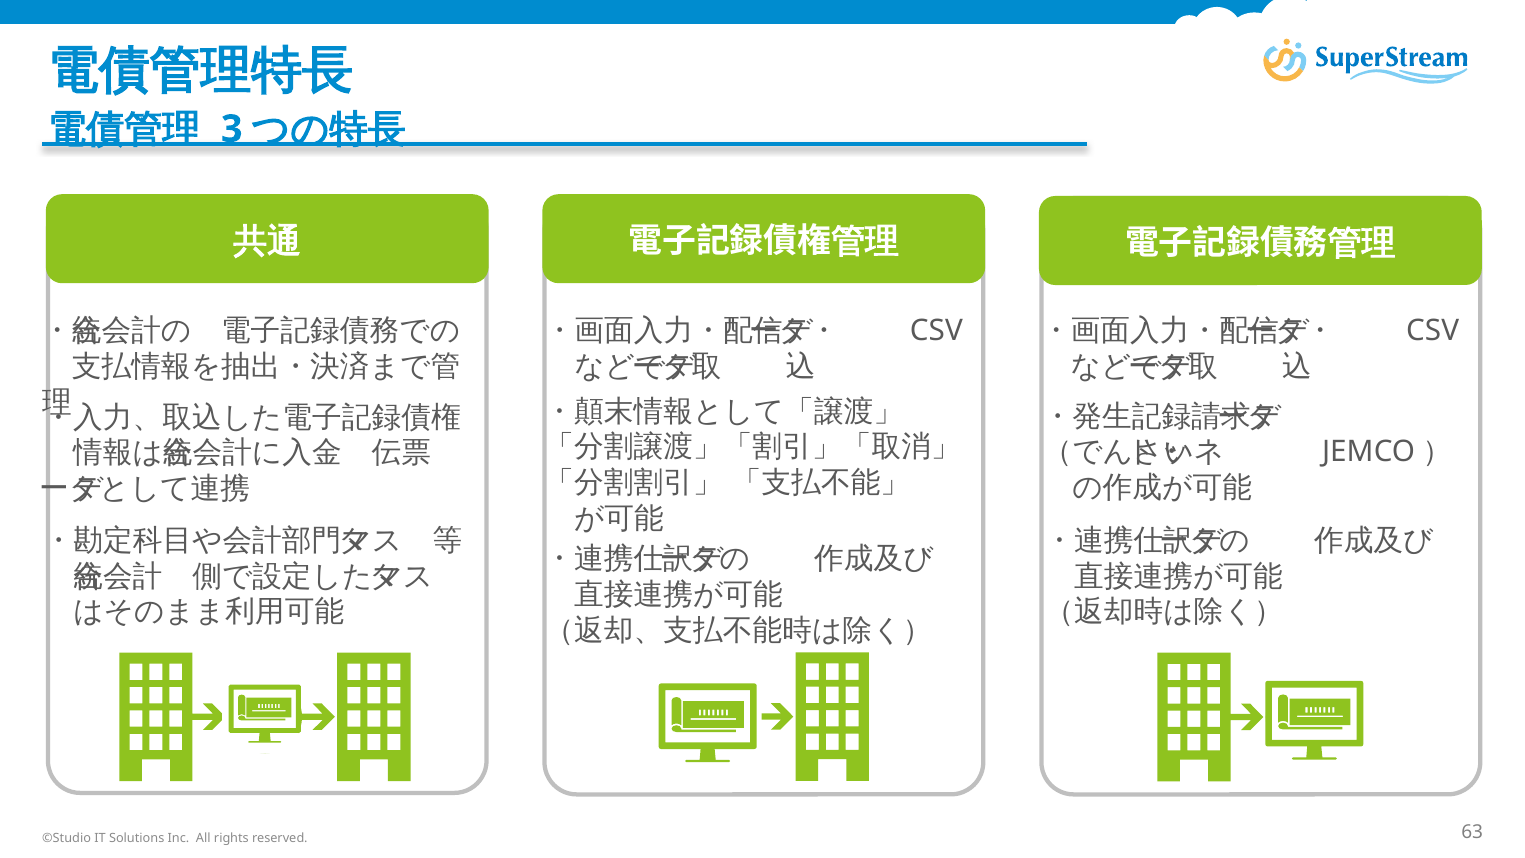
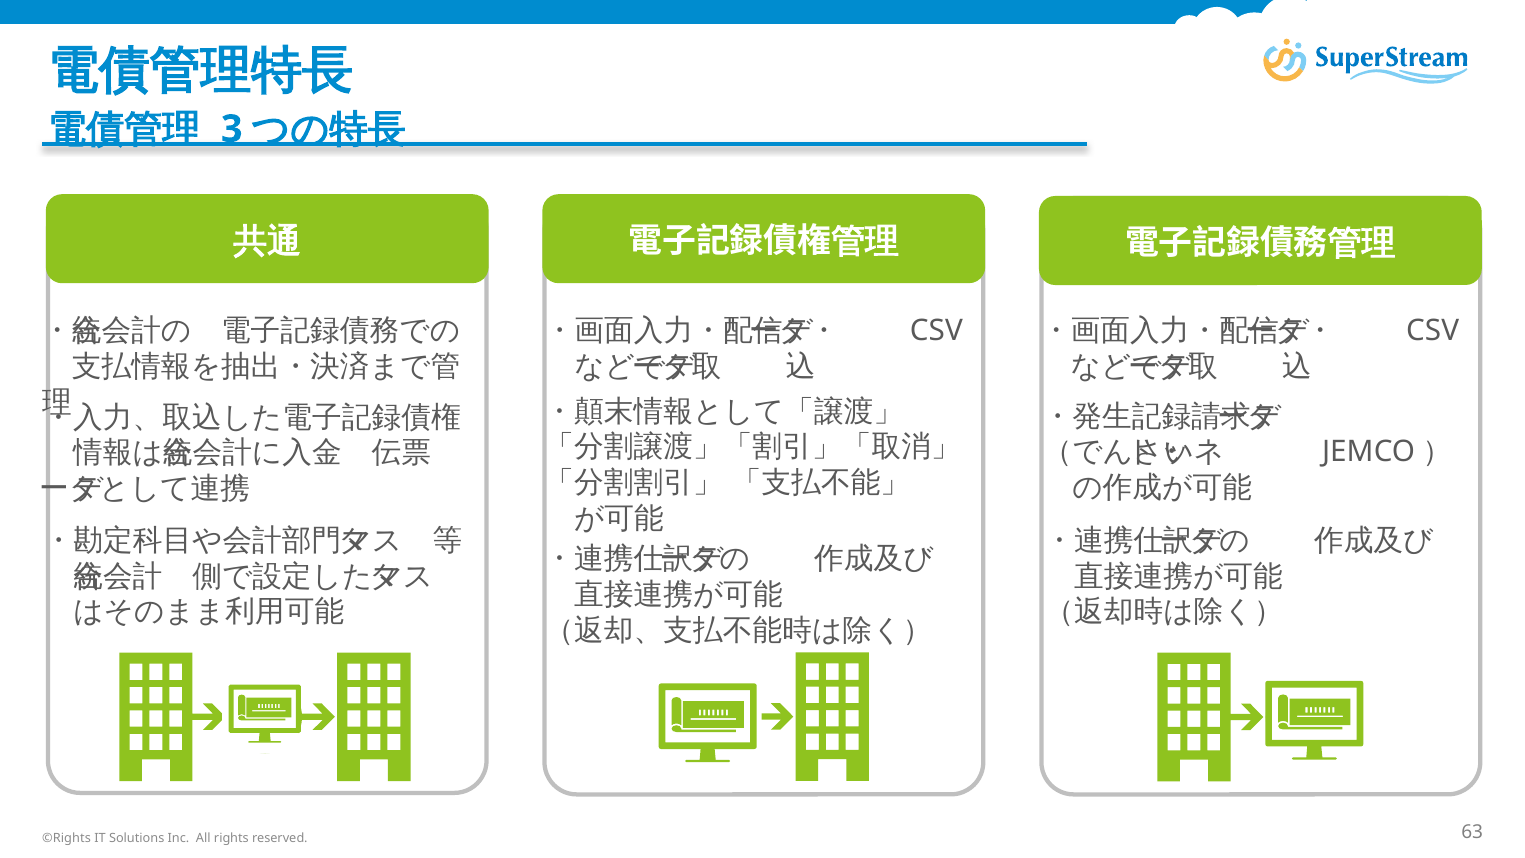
©Studio: ©Studio -> ©Rights
